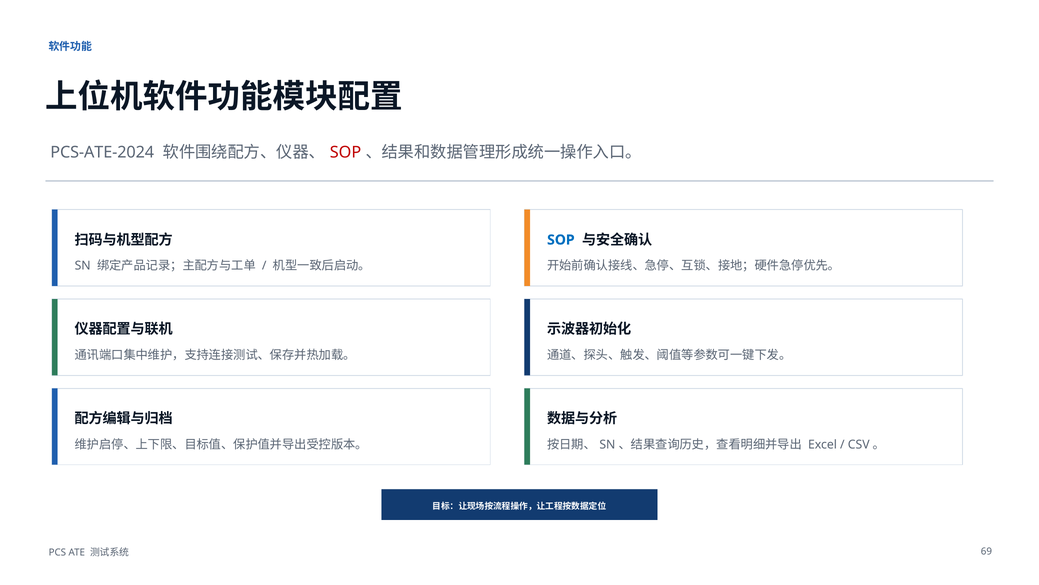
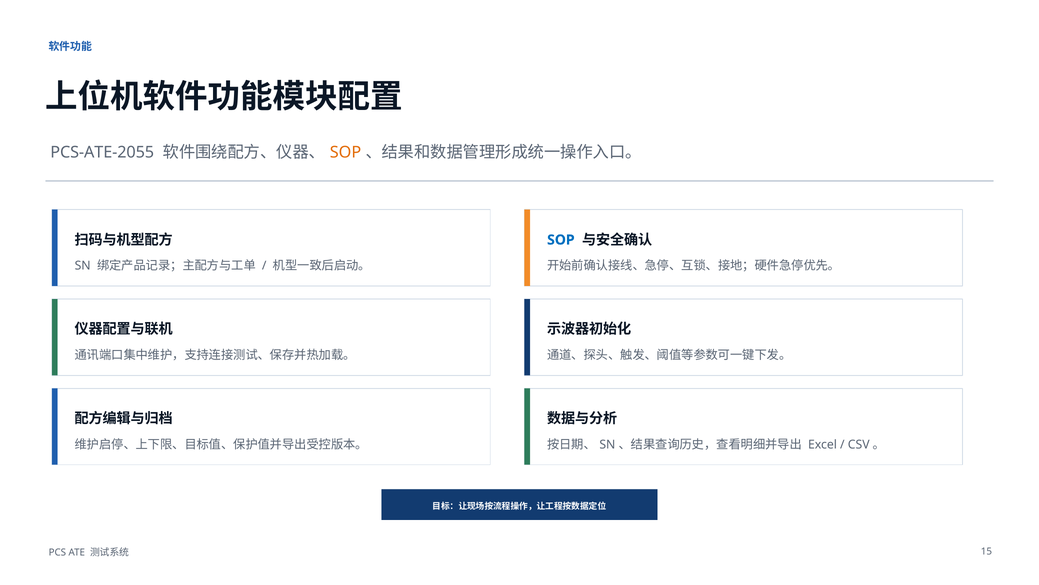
PCS-ATE-2024: PCS-ATE-2024 -> PCS-ATE-2055
SOP at (346, 152) colour: red -> orange
69: 69 -> 15
